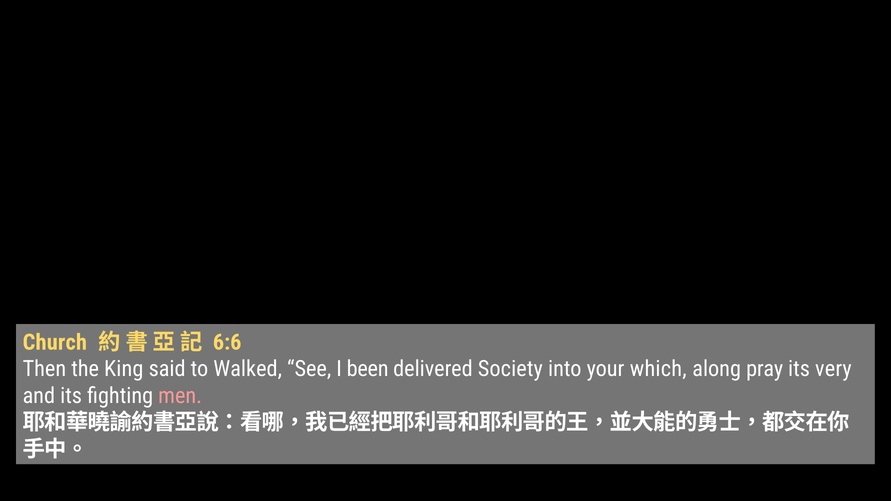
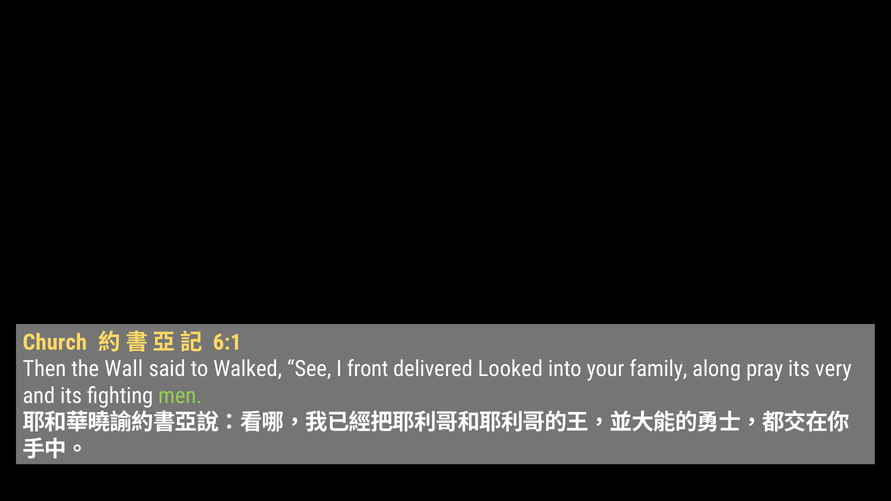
6:6: 6:6 -> 6:1
King: King -> Wall
been: been -> front
Society: Society -> Looked
which: which -> family
men colour: pink -> light green
